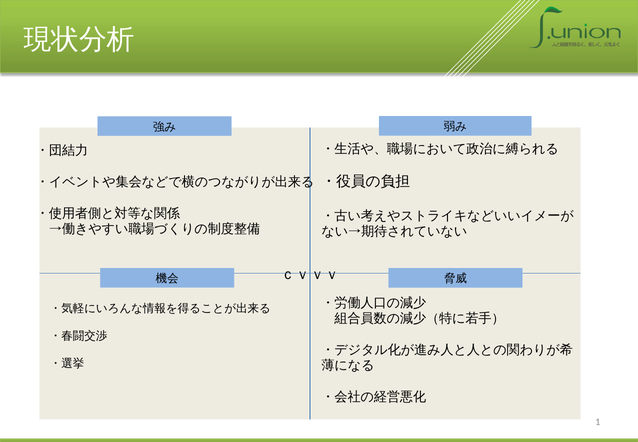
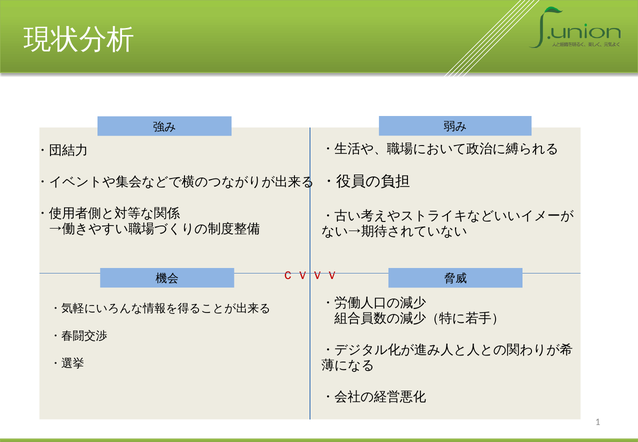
ｃｖｖｖ colour: black -> red
